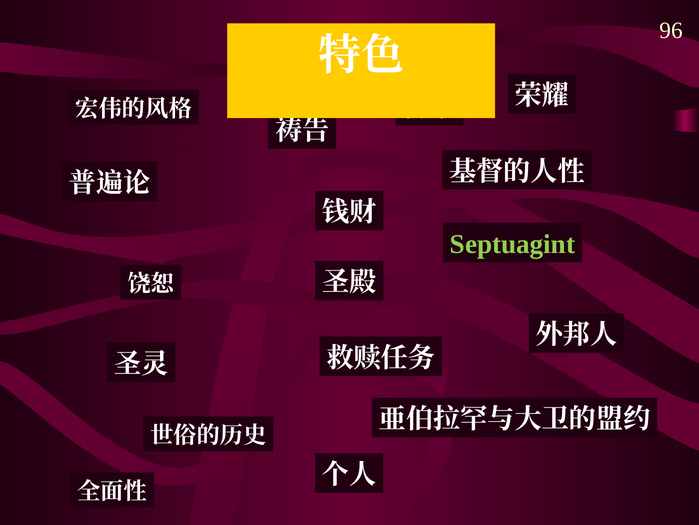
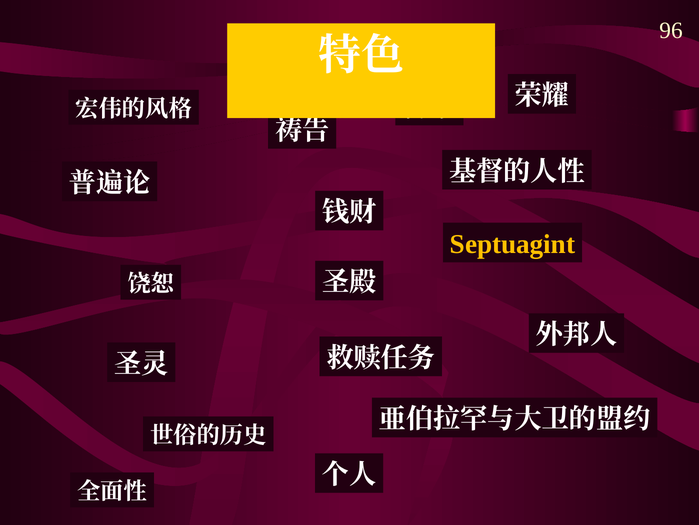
Septuagint colour: light green -> yellow
